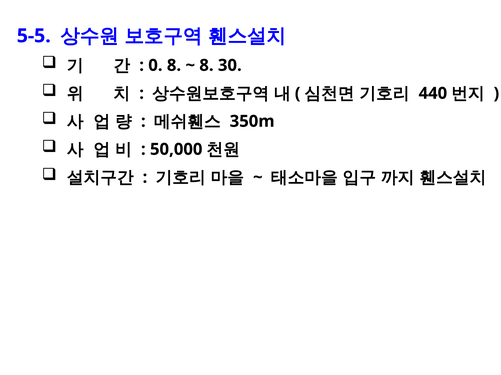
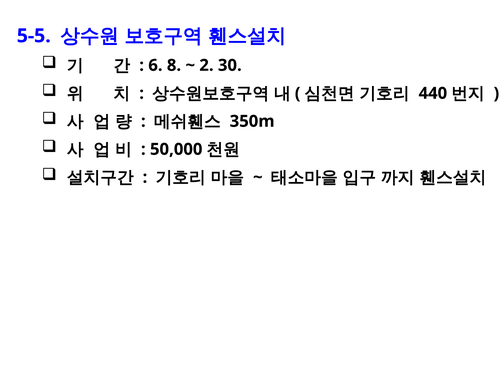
0: 0 -> 6
8 at (206, 65): 8 -> 2
